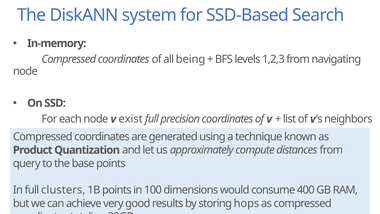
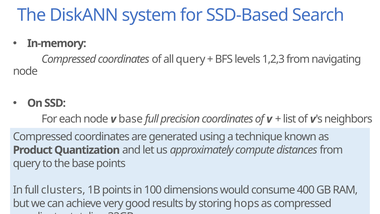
all being: being -> query
v exist: exist -> base
